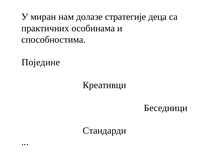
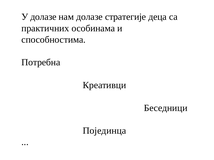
У миран: миран -> долазе
Поједине: Поједине -> Потребна
Стандарди: Стандарди -> Пojeдинцa
